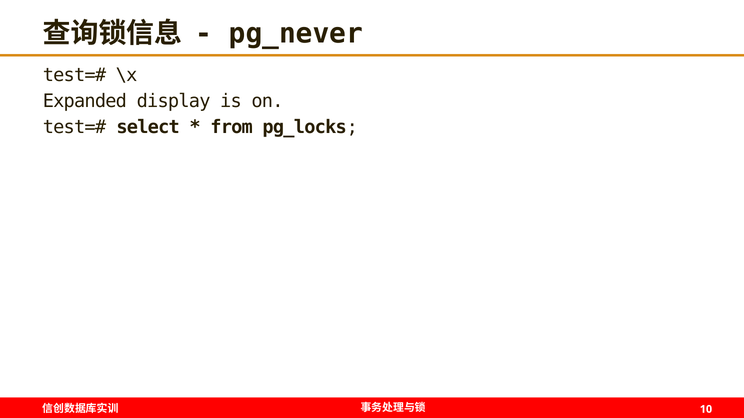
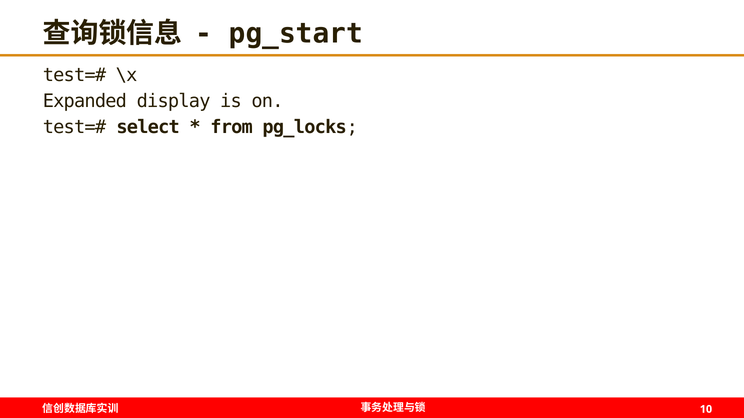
pg_never: pg_never -> pg_start
